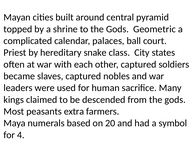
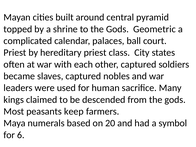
hereditary snake: snake -> priest
extra: extra -> keep
4: 4 -> 6
